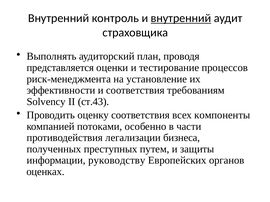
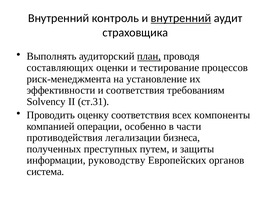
план underline: none -> present
представляется: представляется -> составляющих
ст.43: ст.43 -> ст.31
потоками: потоками -> операции
оценках: оценках -> система
